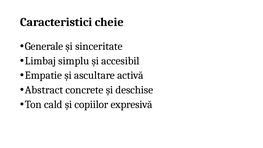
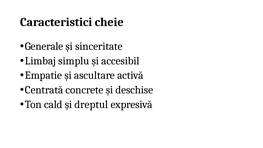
Abstract: Abstract -> Centrată
copiilor: copiilor -> dreptul
